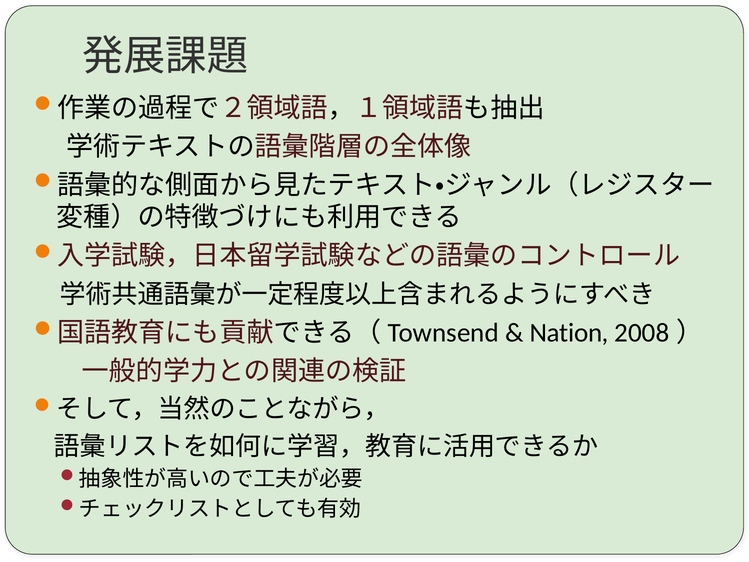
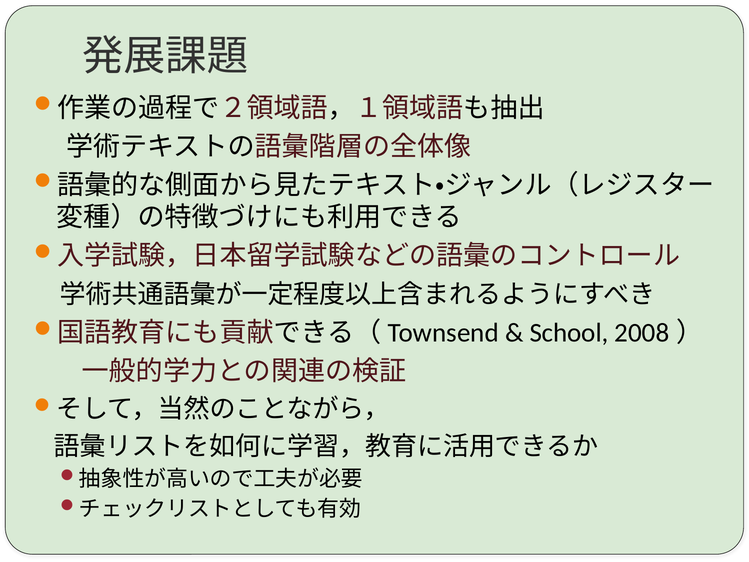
Nation: Nation -> School
